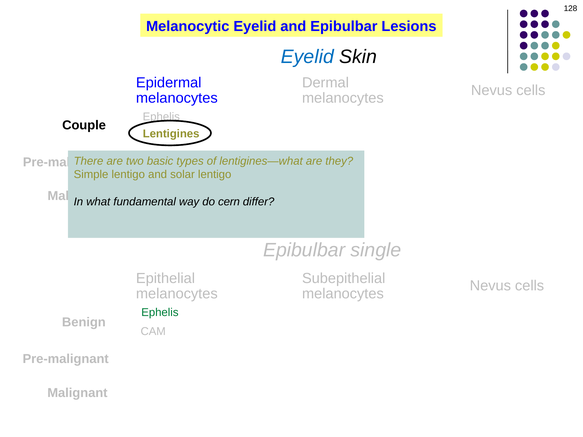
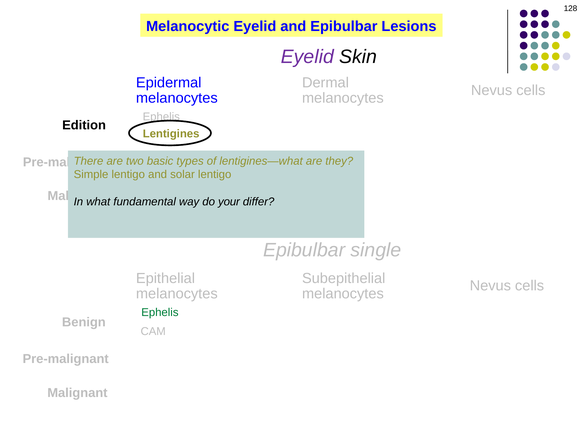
Eyelid at (307, 57) colour: blue -> purple
Couple: Couple -> Edition
cern: cern -> your
